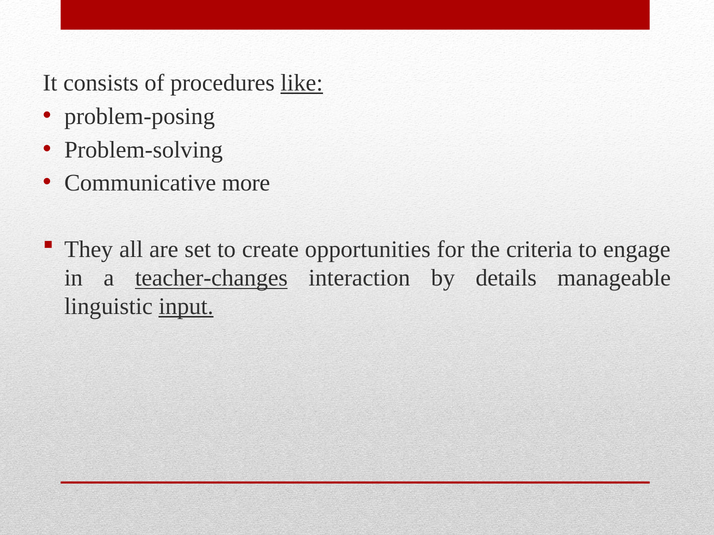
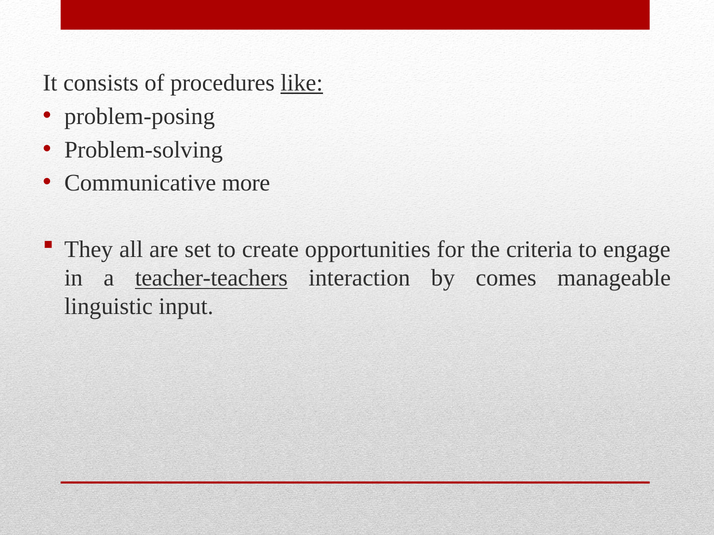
teacher-changes: teacher-changes -> teacher-teachers
details: details -> comes
input underline: present -> none
